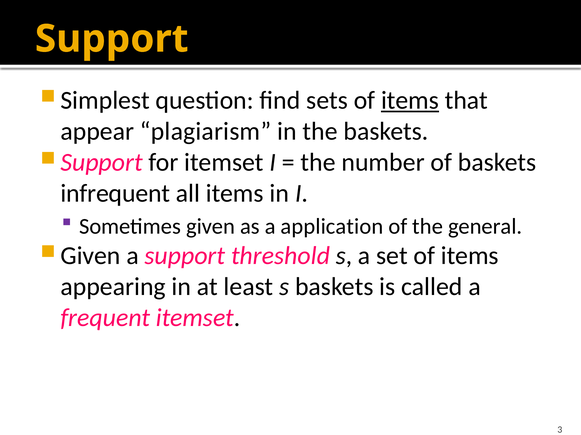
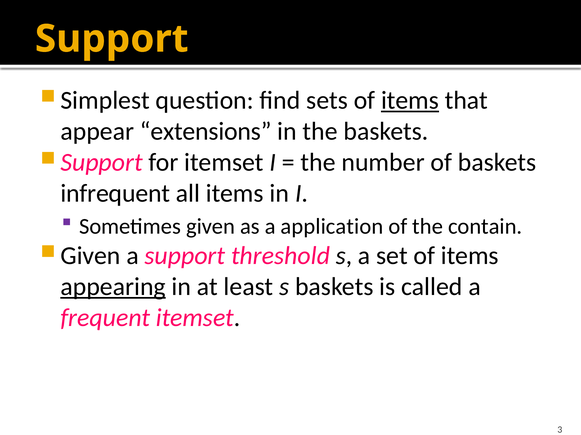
plagiarism: plagiarism -> extensions
general: general -> contain
appearing underline: none -> present
